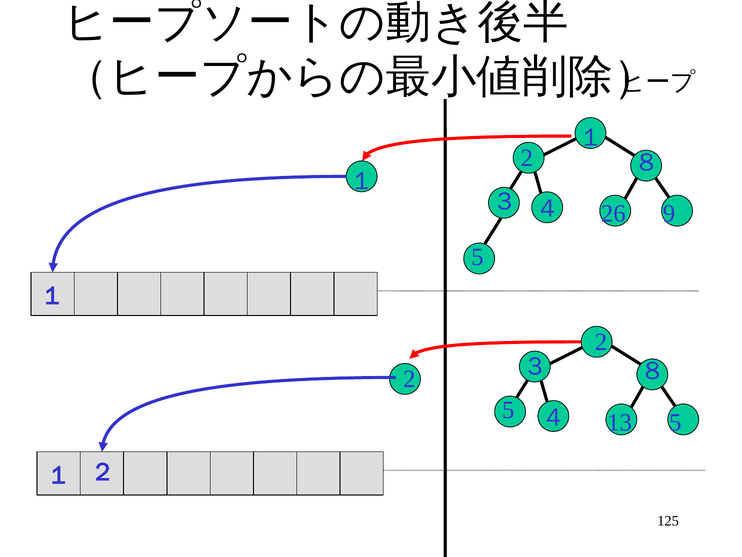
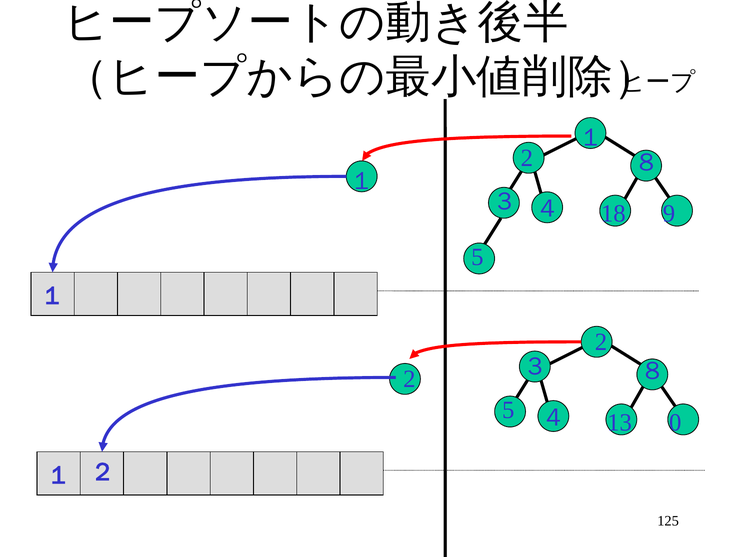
26: 26 -> 18
13 5: 5 -> 0
